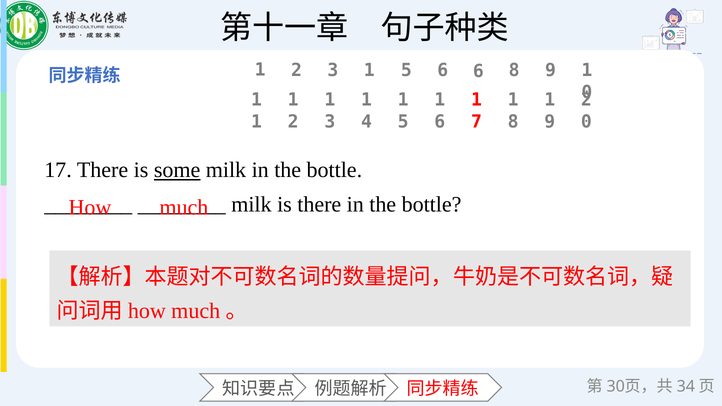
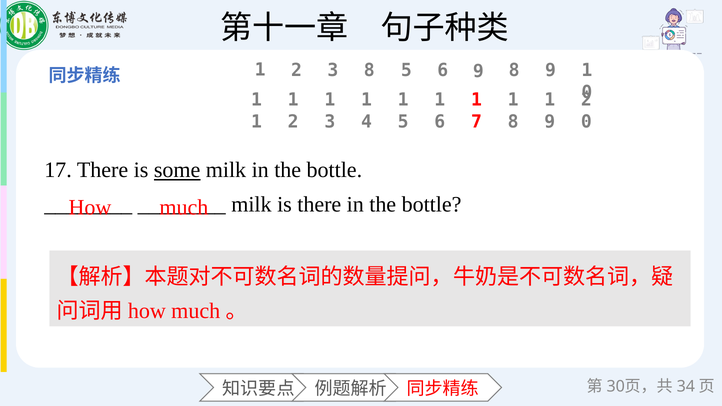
2 3 1: 1 -> 8
6 6: 6 -> 9
